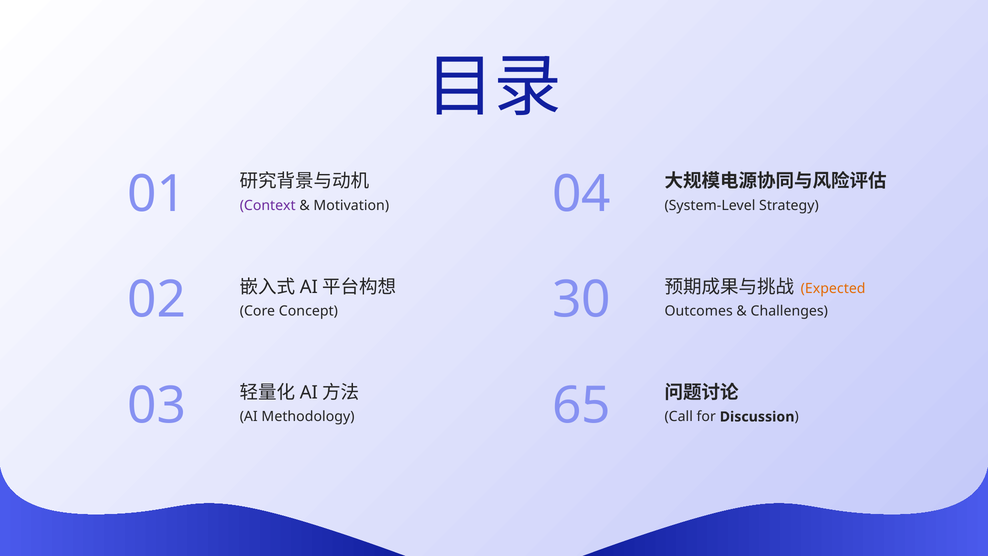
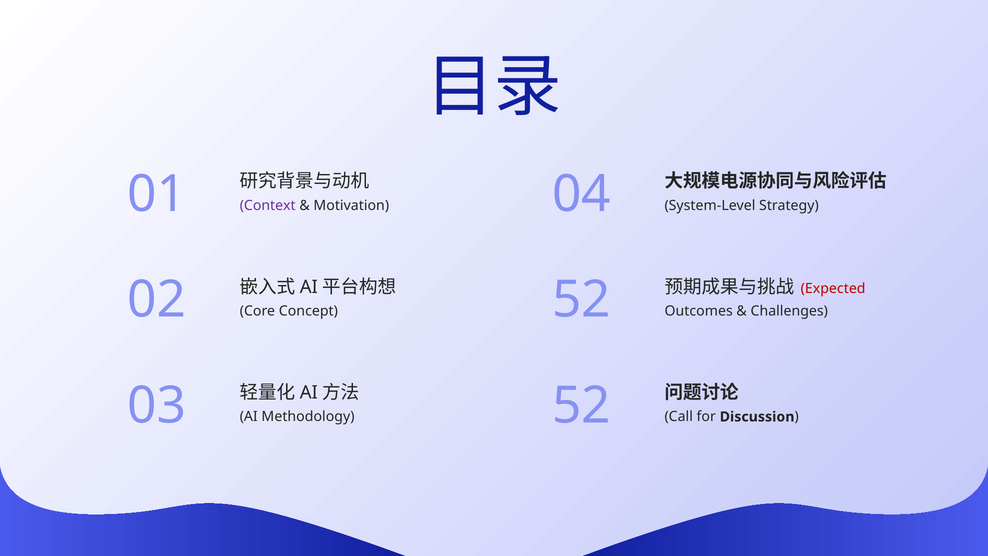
Concept 30: 30 -> 52
Expected colour: orange -> red
Methodology 65: 65 -> 52
